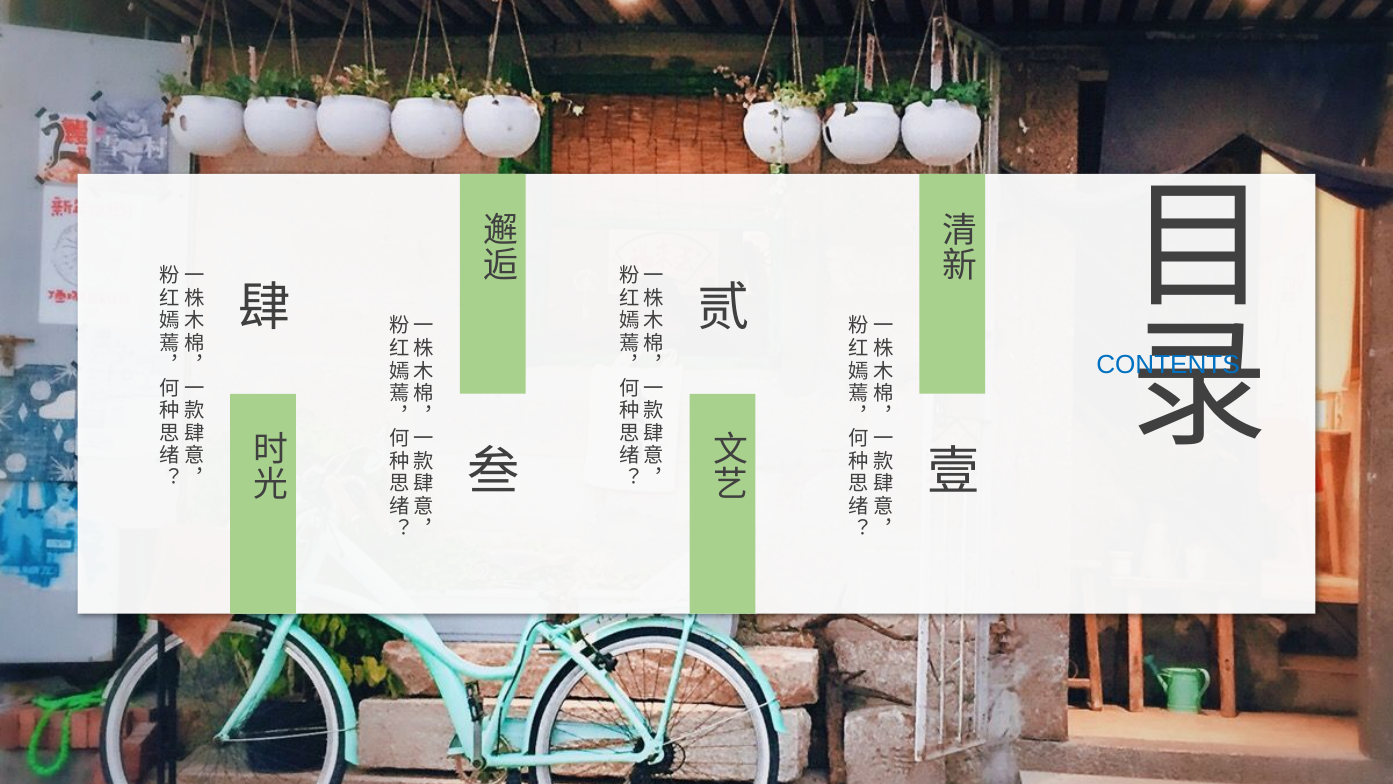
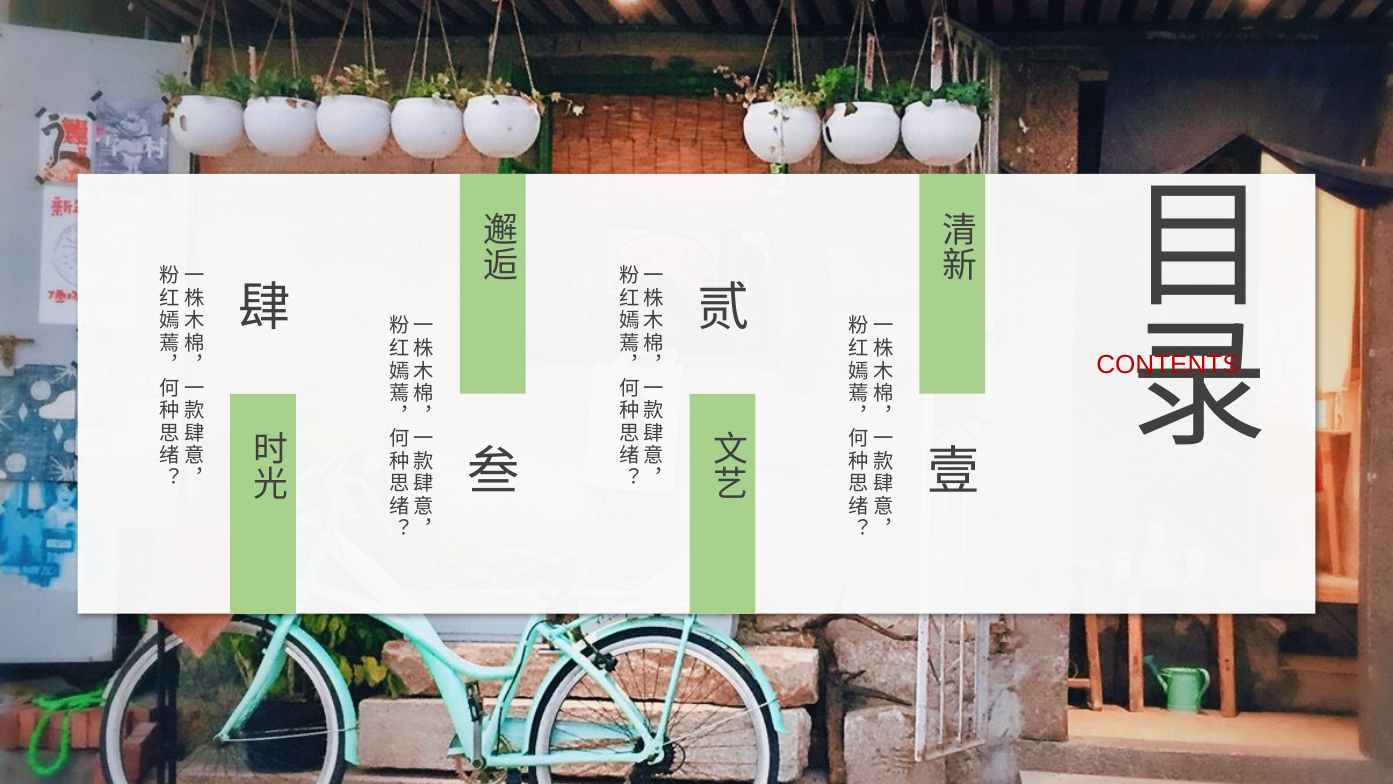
CONTENTS colour: blue -> red
